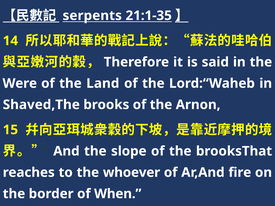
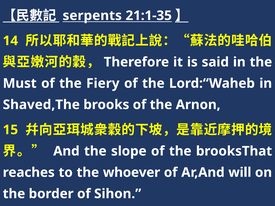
Were: Were -> Must
Land: Land -> Fiery
fire: fire -> will
When: When -> Sihon
